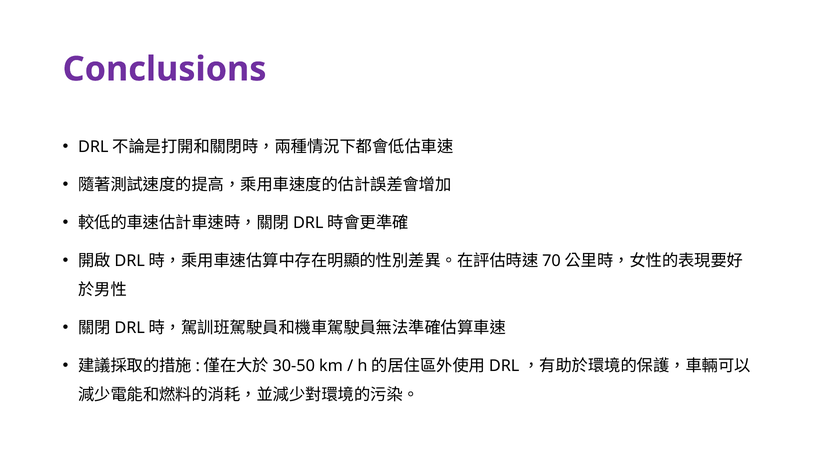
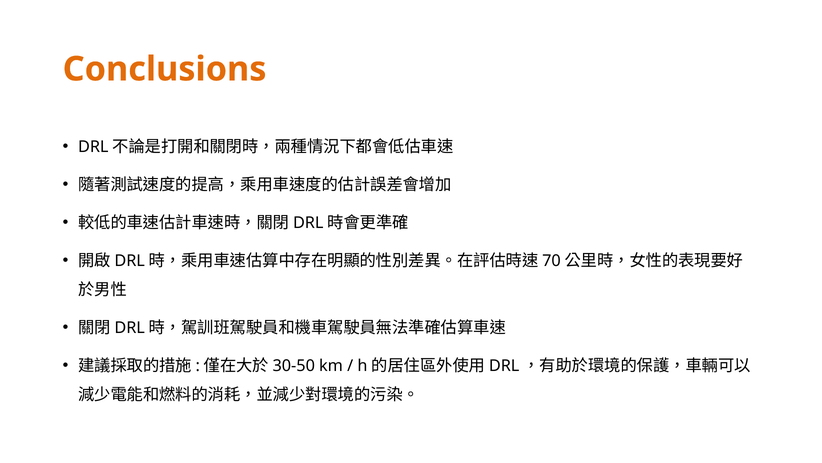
Conclusions colour: purple -> orange
